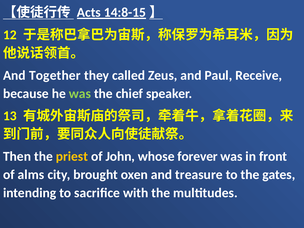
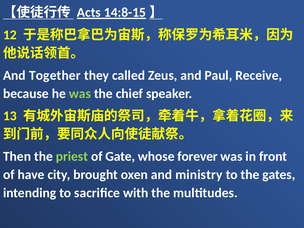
priest colour: yellow -> light green
John: John -> Gate
alms: alms -> have
treasure: treasure -> ministry
